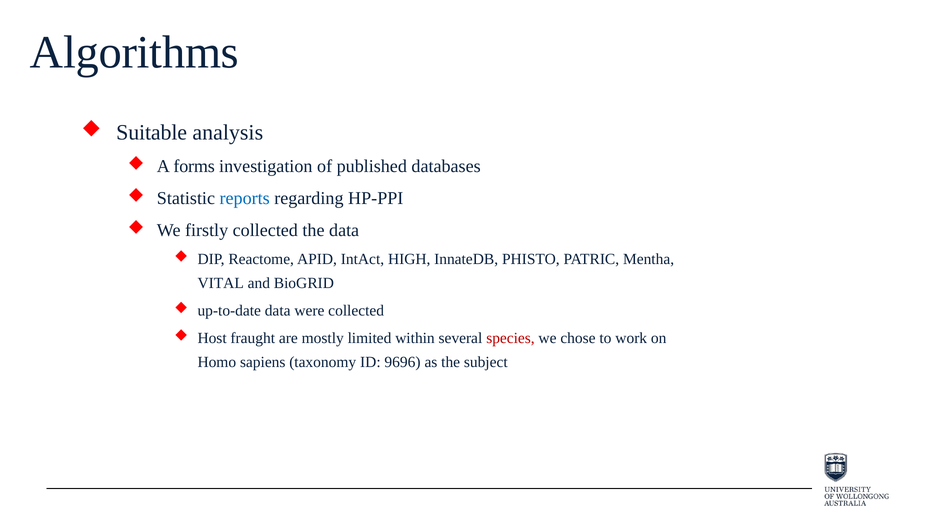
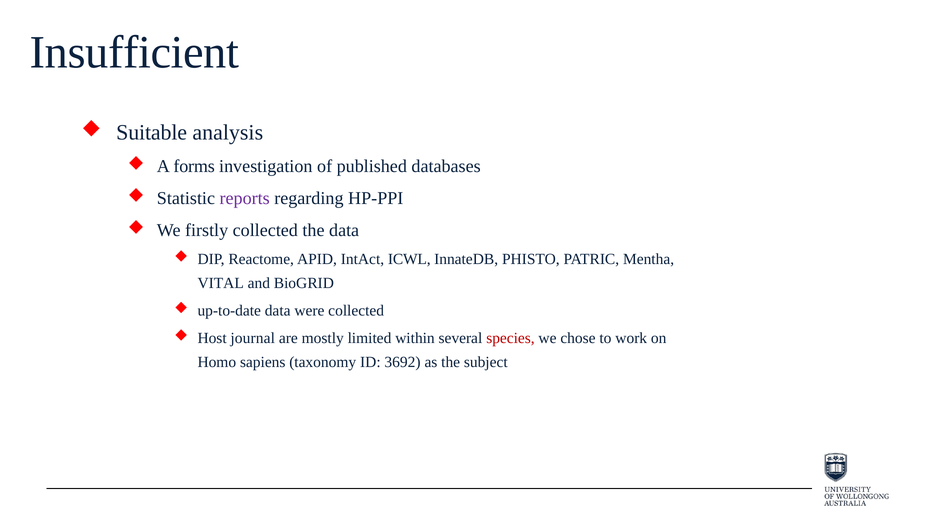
Algorithms: Algorithms -> Insufficient
reports colour: blue -> purple
HIGH: HIGH -> ICWL
fraught: fraught -> journal
9696: 9696 -> 3692
